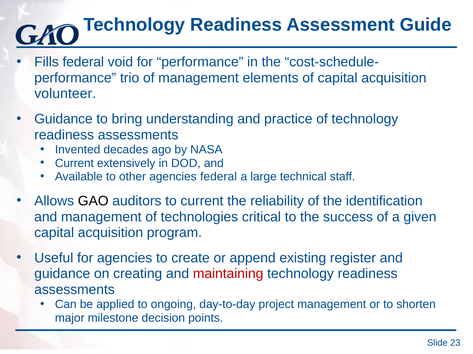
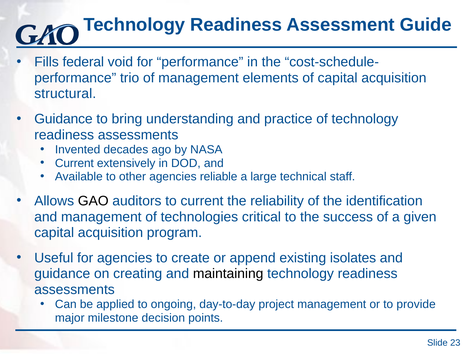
volunteer: volunteer -> structural
agencies federal: federal -> reliable
register: register -> isolates
maintaining colour: red -> black
shorten: shorten -> provide
